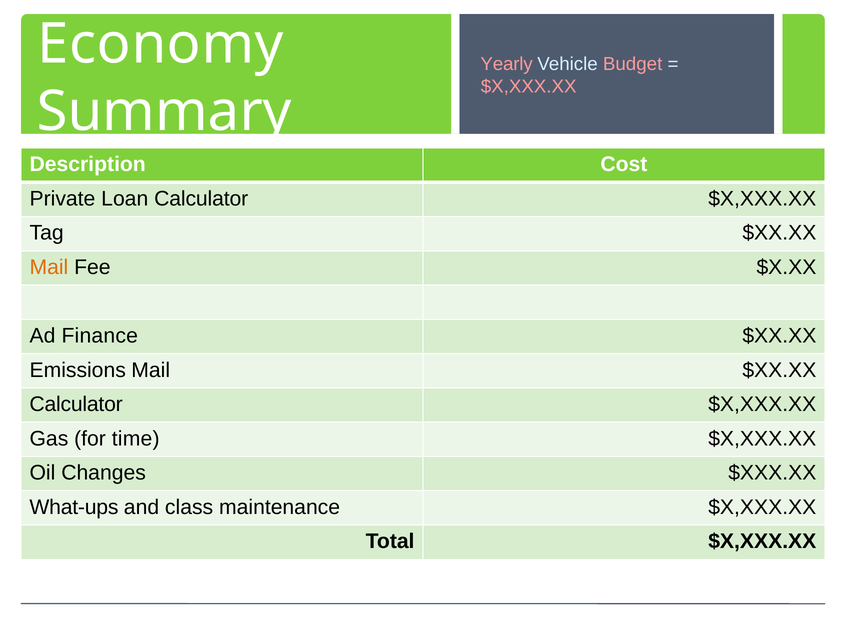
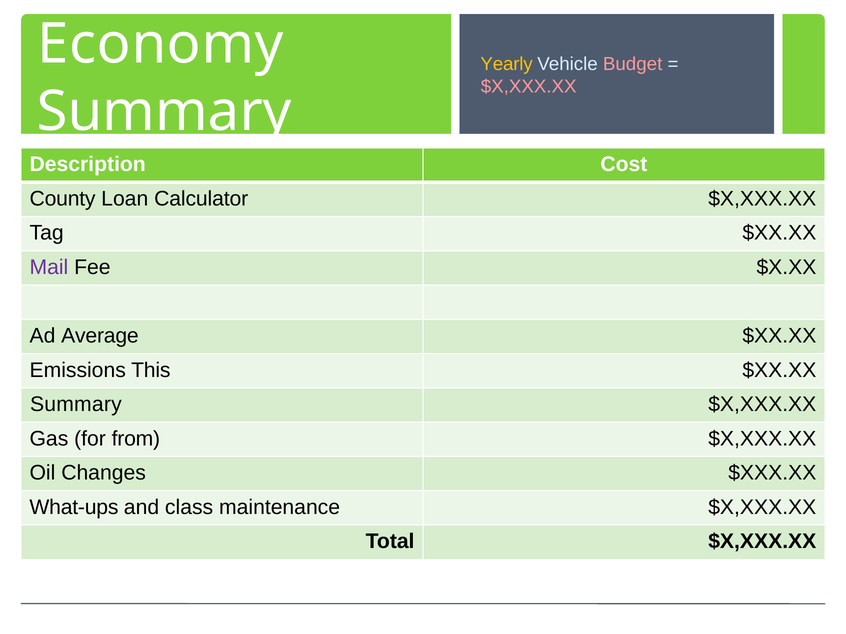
Yearly colour: pink -> yellow
Private: Private -> County
Mail at (49, 267) colour: orange -> purple
Finance: Finance -> Average
Emissions Mail: Mail -> This
Calculator at (76, 405): Calculator -> Summary
time: time -> from
